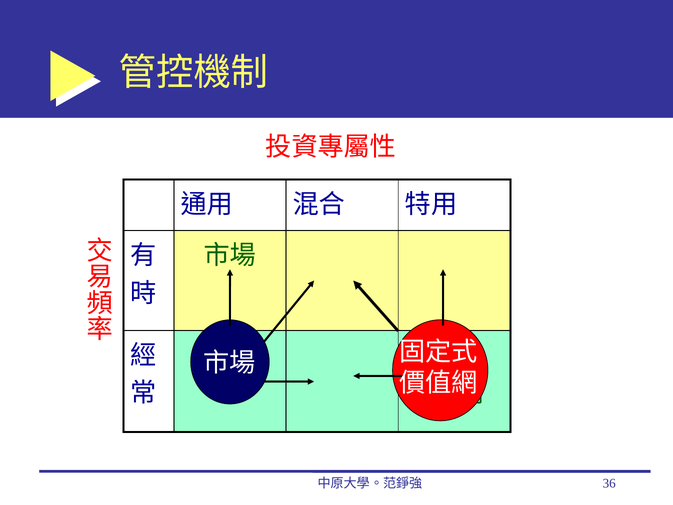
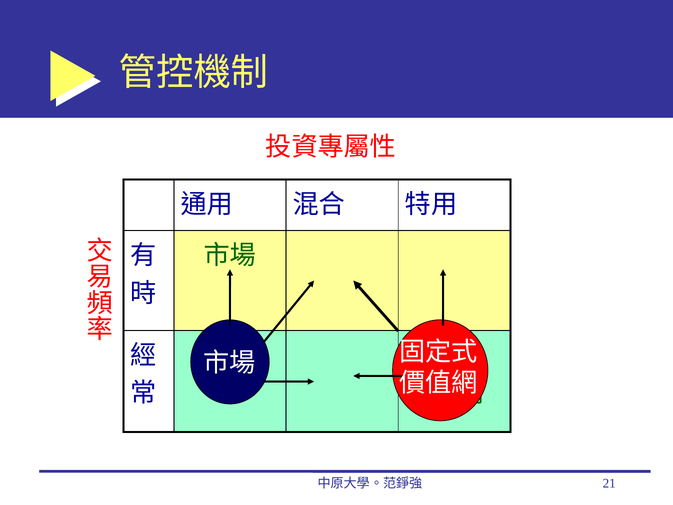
36: 36 -> 21
